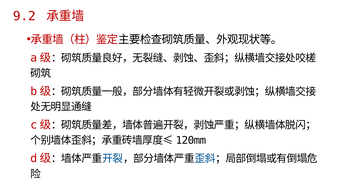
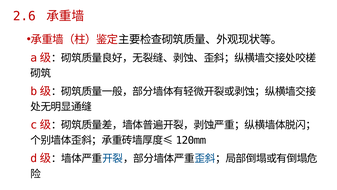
9.2: 9.2 -> 2.6
